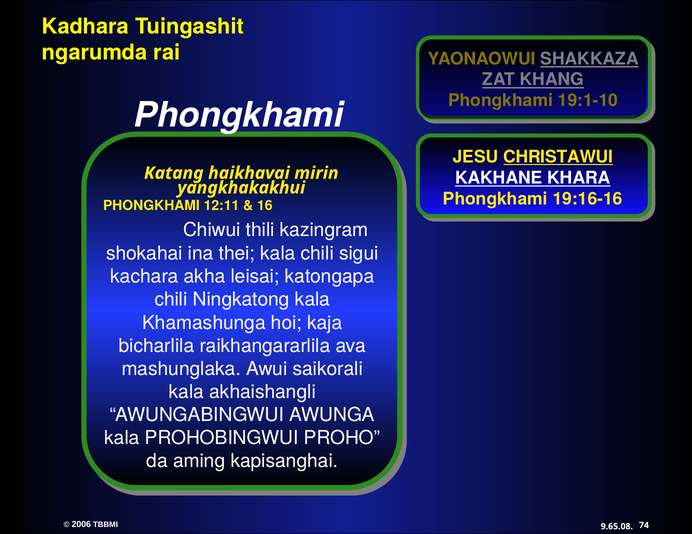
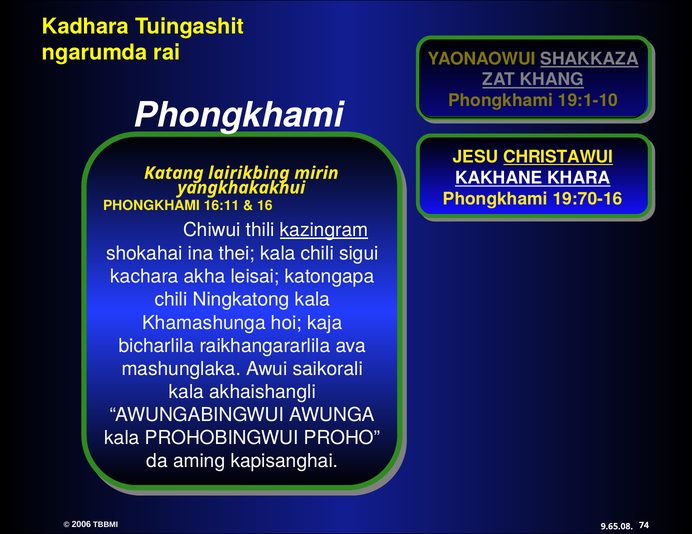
haikhavai: haikhavai -> lairikbing
19:16-16: 19:16-16 -> 19:70-16
12:11: 12:11 -> 16:11
kazingram underline: none -> present
